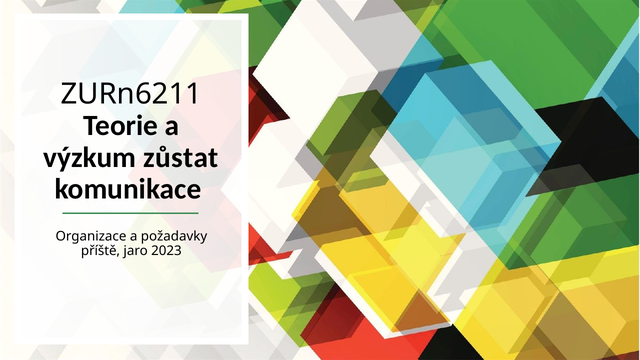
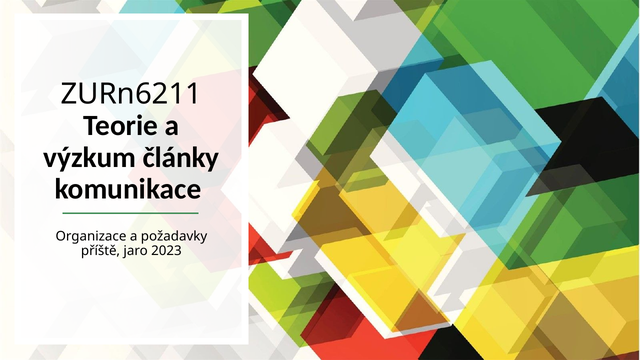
zůstat: zůstat -> články
